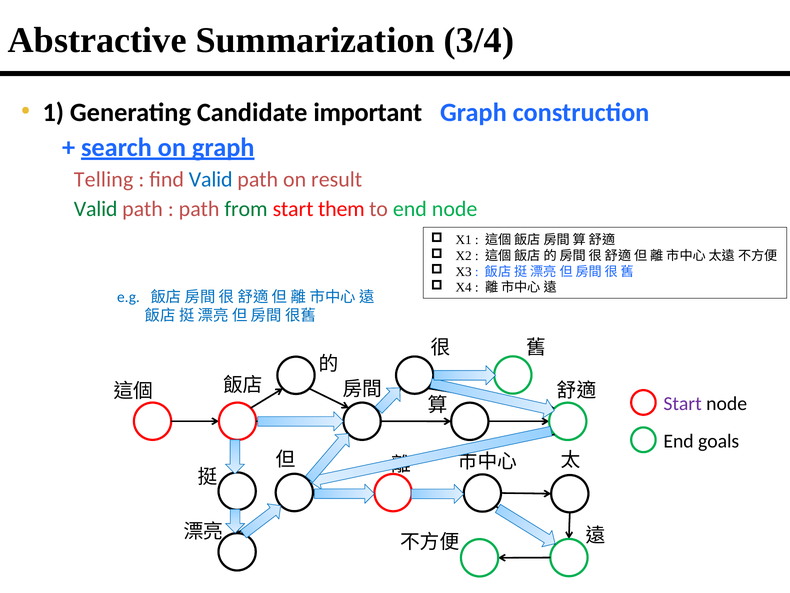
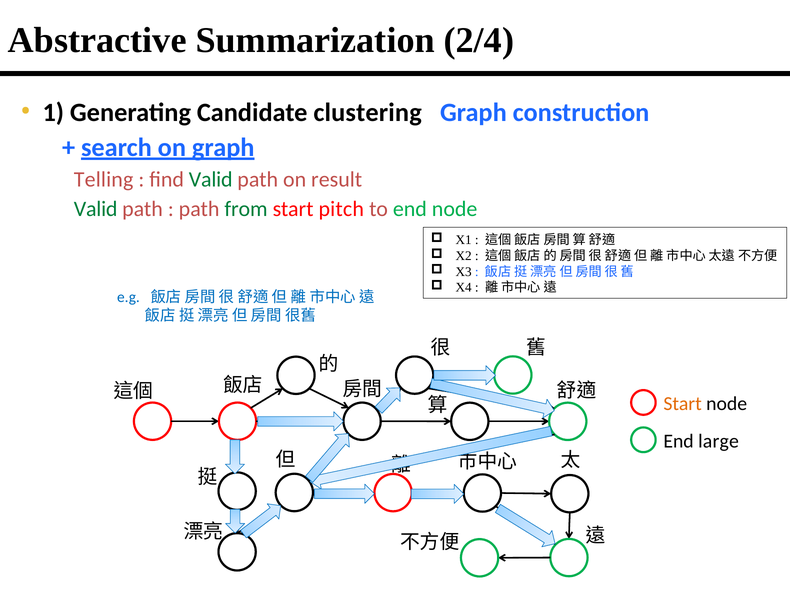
3/4: 3/4 -> 2/4
important: important -> clustering
Valid at (211, 179) colour: blue -> green
them: them -> pitch
Start at (683, 403) colour: purple -> orange
goals: goals -> large
